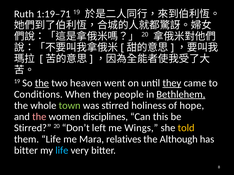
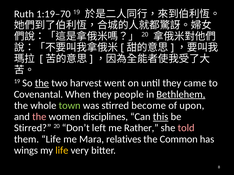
1:19–71: 1:19–71 -> 1:19–70
heaven: heaven -> harvest
they at (172, 83) underline: present -> none
Conditions: Conditions -> Covenantal
holiness: holiness -> become
hope: hope -> upon
this underline: none -> present
Wings: Wings -> Rather
told colour: yellow -> pink
Although: Although -> Common
bitter at (26, 151): bitter -> wings
life at (62, 151) colour: light blue -> yellow
